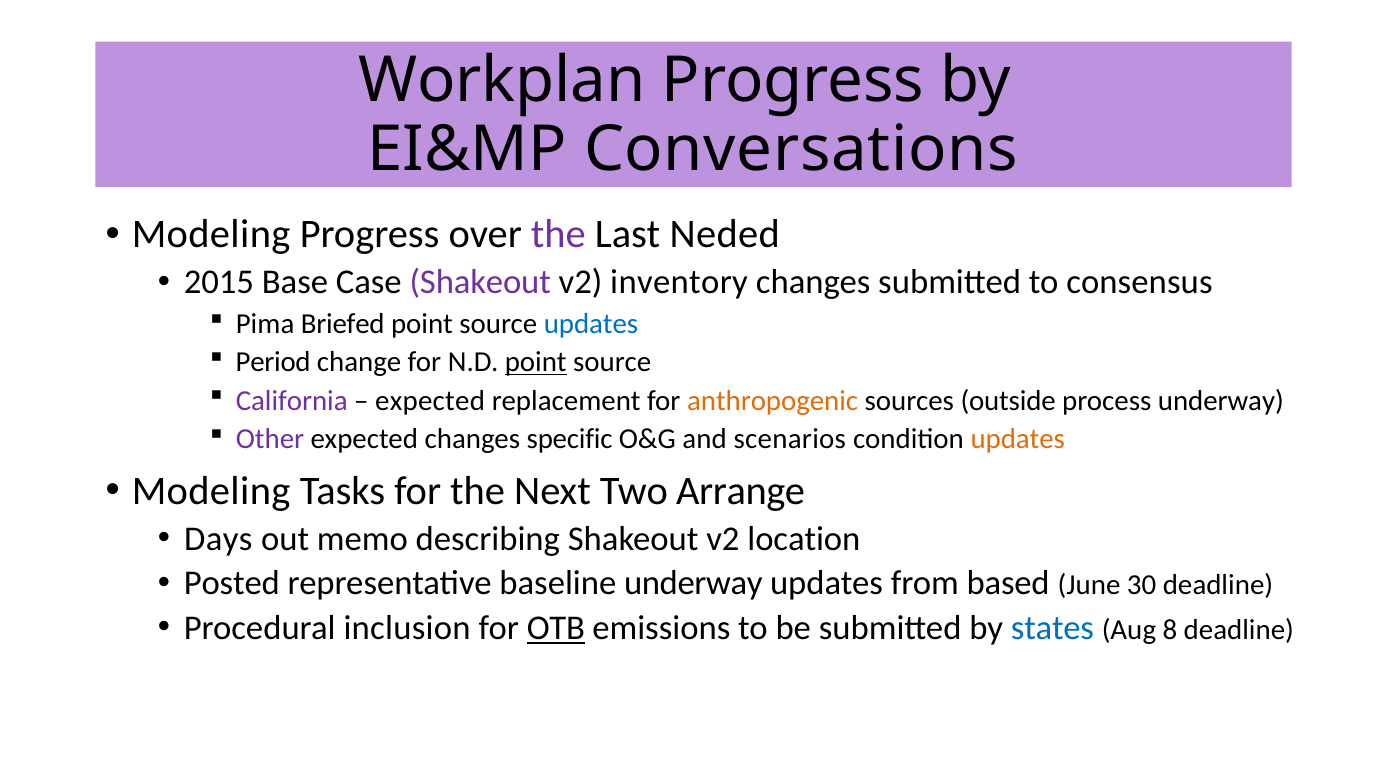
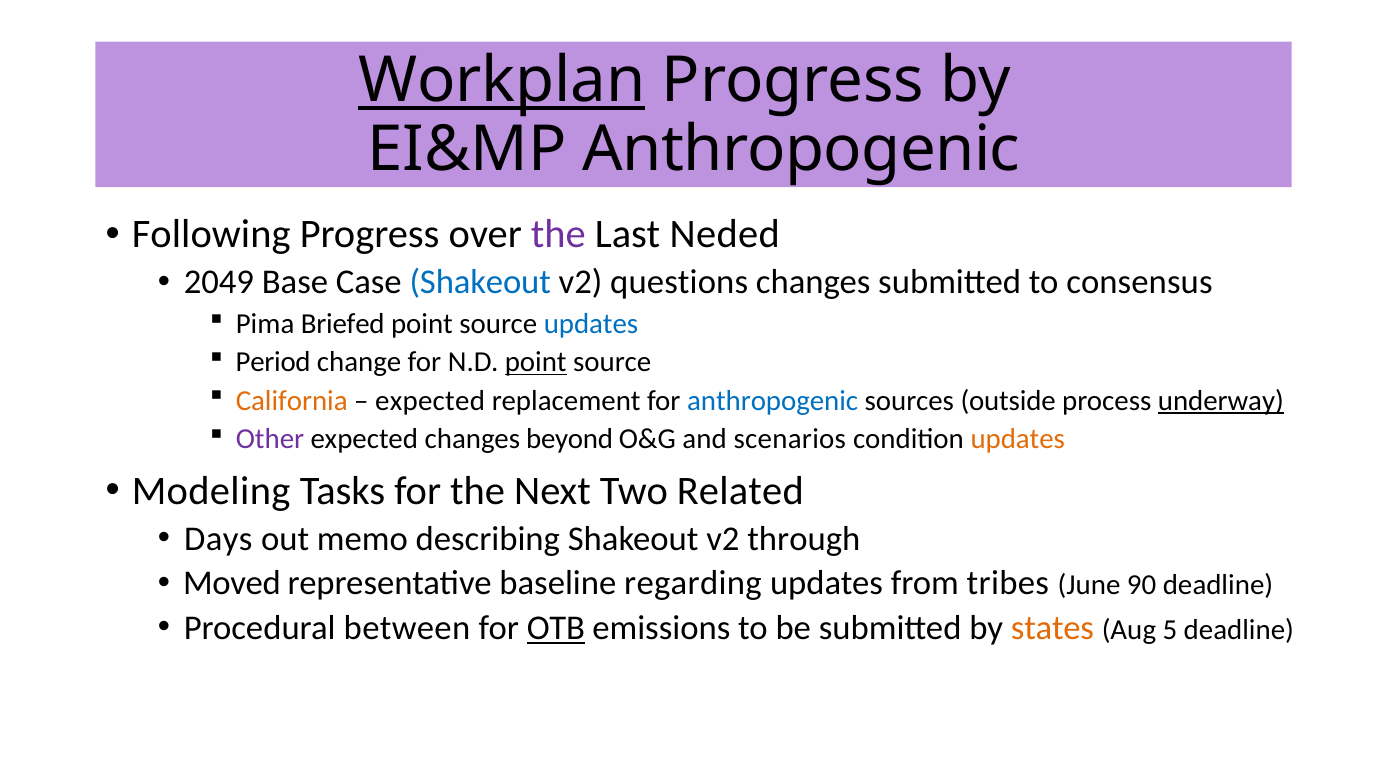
Workplan underline: none -> present
EI&MP Conversations: Conversations -> Anthropogenic
Modeling at (211, 234): Modeling -> Following
2015: 2015 -> 2049
Shakeout at (480, 282) colour: purple -> blue
inventory: inventory -> questions
California colour: purple -> orange
anthropogenic at (773, 401) colour: orange -> blue
underway at (1221, 401) underline: none -> present
specific: specific -> beyond
Arrange: Arrange -> Related
location: location -> through
Posted: Posted -> Moved
baseline underway: underway -> regarding
based: based -> tribes
30: 30 -> 90
inclusion: inclusion -> between
states colour: blue -> orange
8: 8 -> 5
